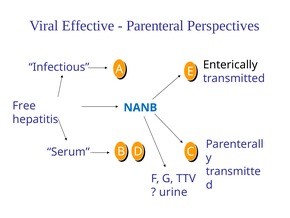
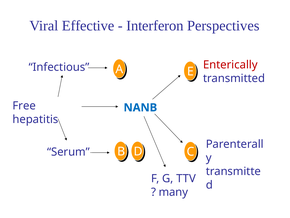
Parenteral: Parenteral -> Interferon
Enterically colour: black -> red
urine: urine -> many
